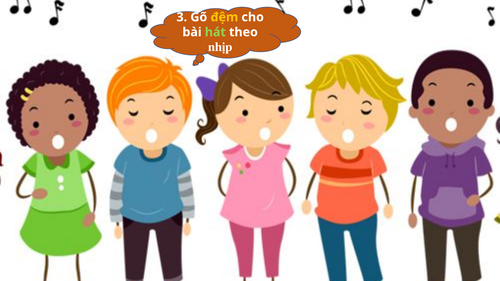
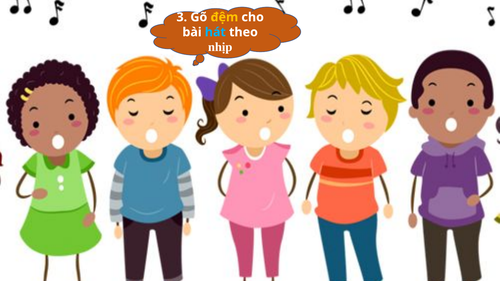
hát colour: light green -> light blue
